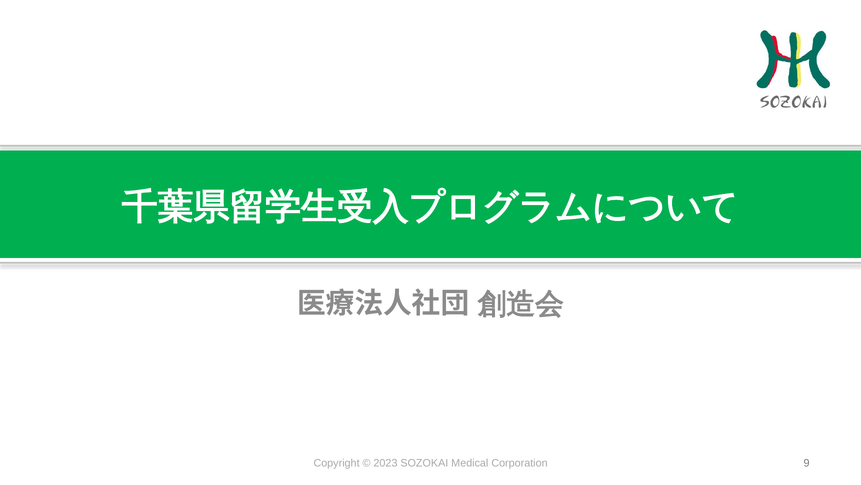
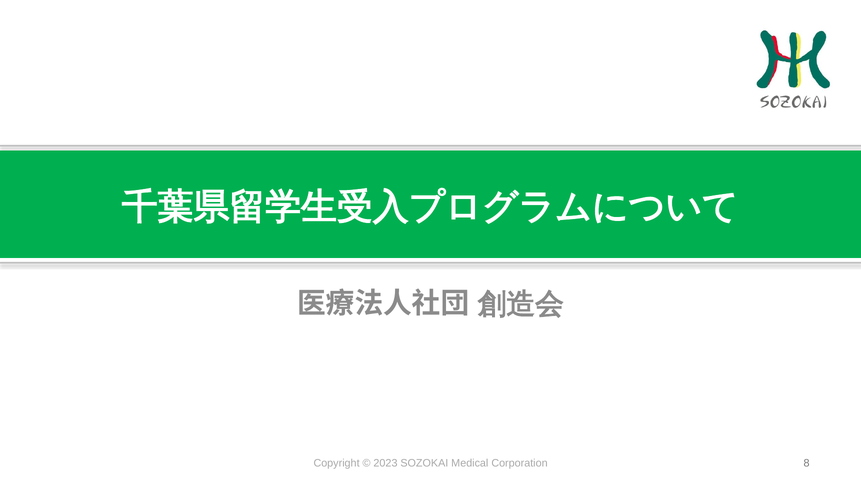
9: 9 -> 8
